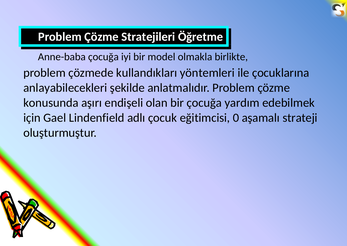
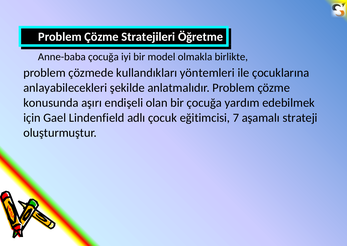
0: 0 -> 7
